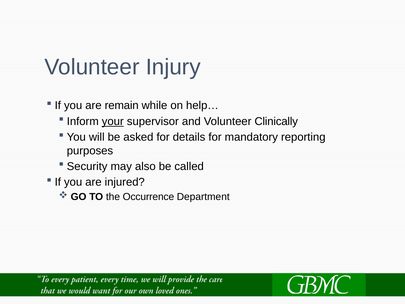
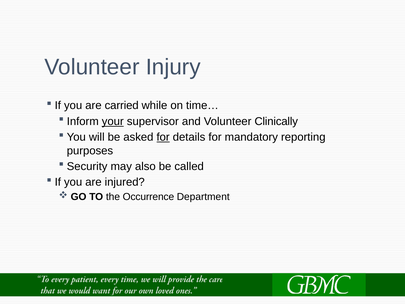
remain: remain -> carried
help…: help… -> time…
for at (163, 137) underline: none -> present
